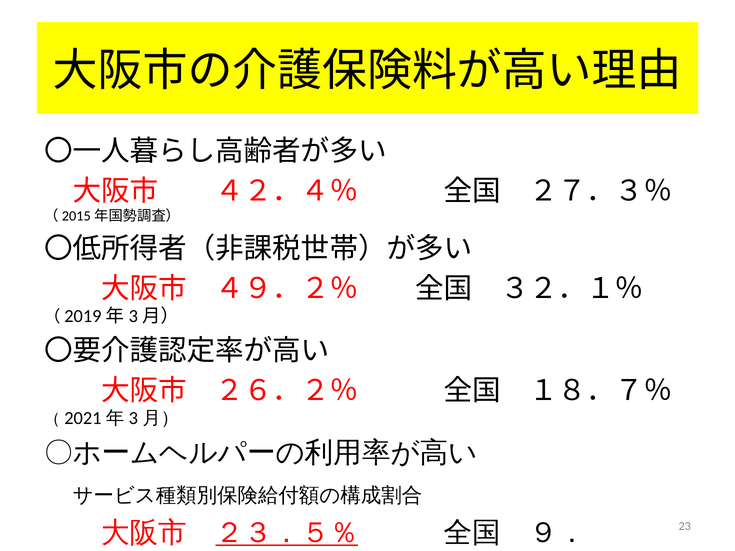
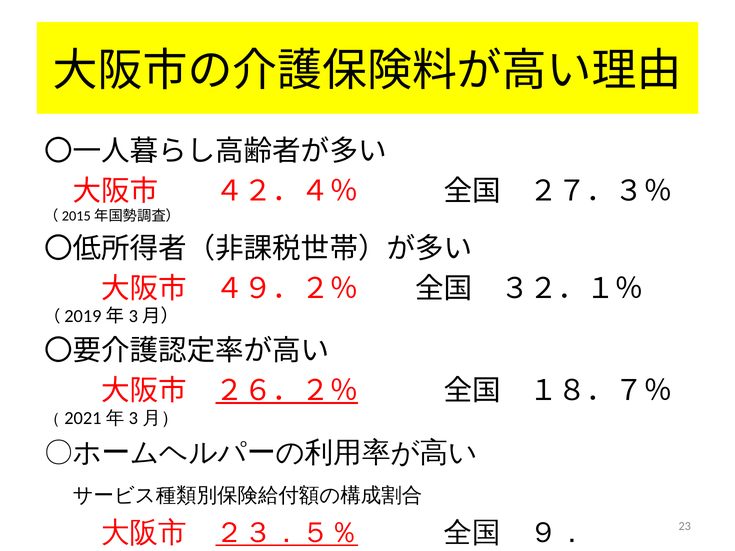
２６．２％ underline: none -> present
